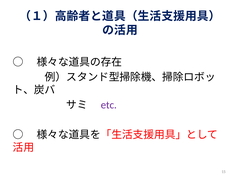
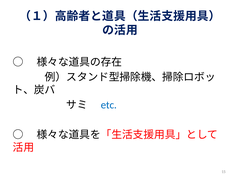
etc colour: purple -> blue
